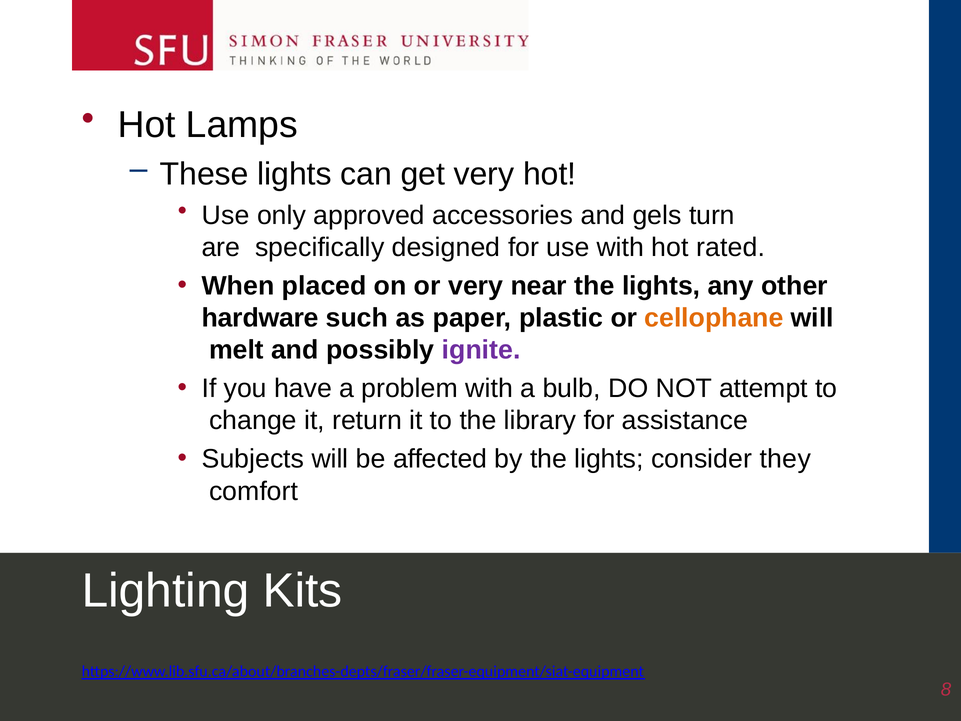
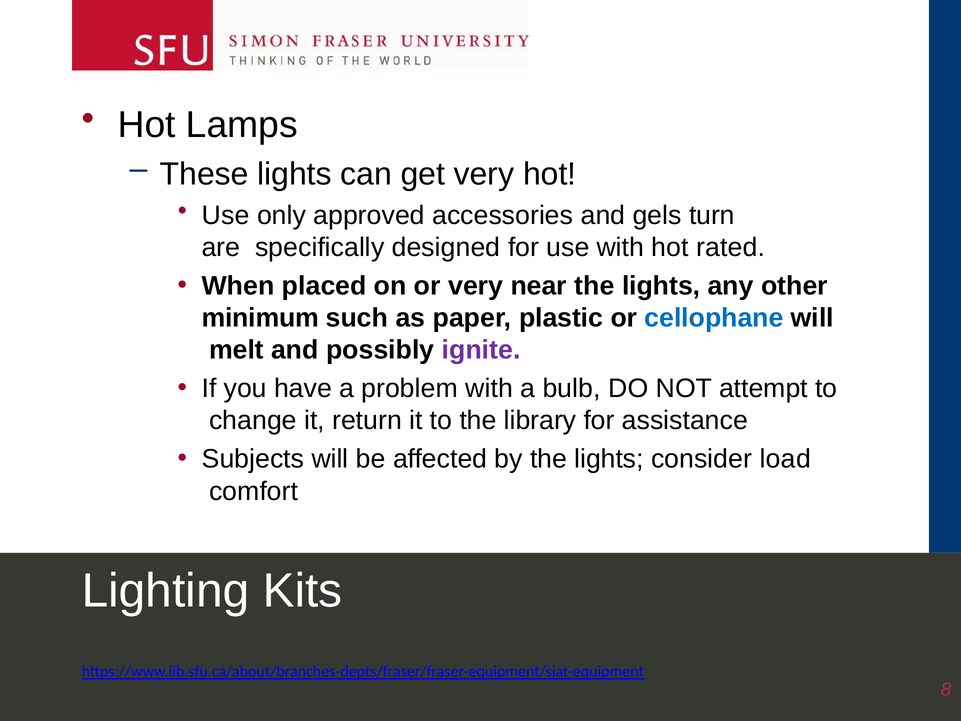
hardware: hardware -> minimum
cellophane colour: orange -> blue
they: they -> load
